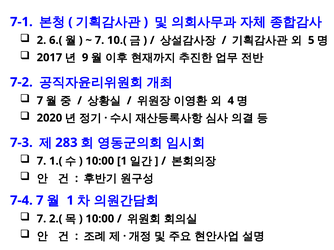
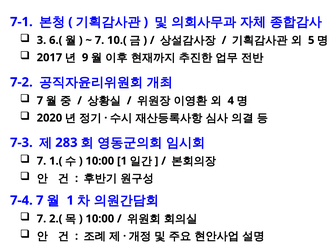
2: 2 -> 3
